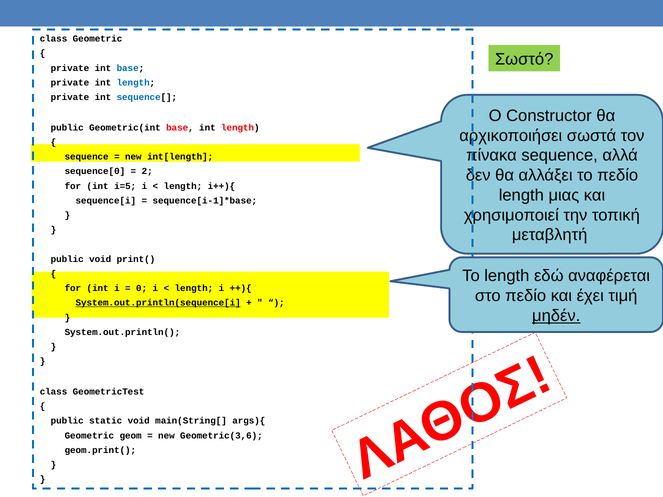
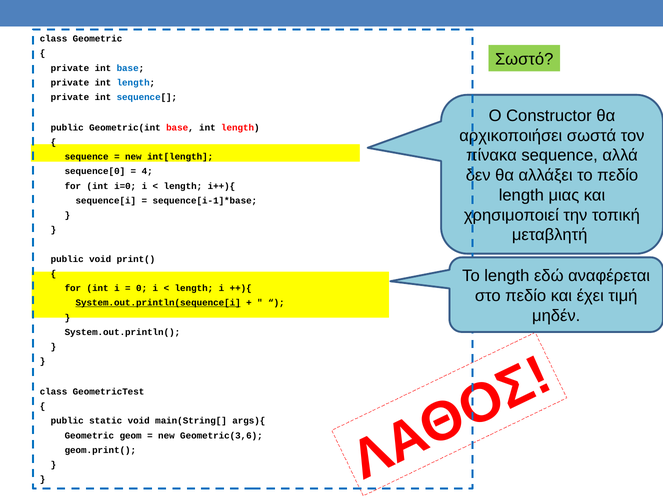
2: 2 -> 4
i=5: i=5 -> i=0
μηδέν underline: present -> none
